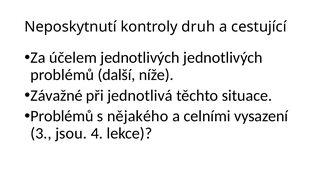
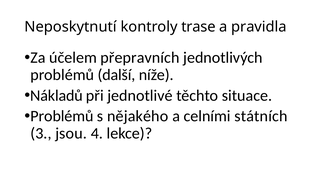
druh: druh -> trase
cestující: cestující -> pravidla
účelem jednotlivých: jednotlivých -> přepravních
Závažné: Závažné -> Nákladů
jednotlivá: jednotlivá -> jednotlivé
vysazení: vysazení -> státních
